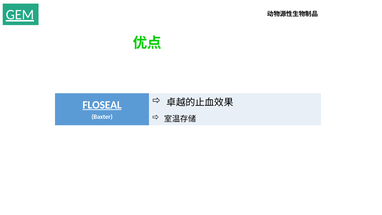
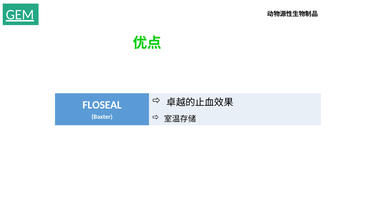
FLOSEAL underline: present -> none
